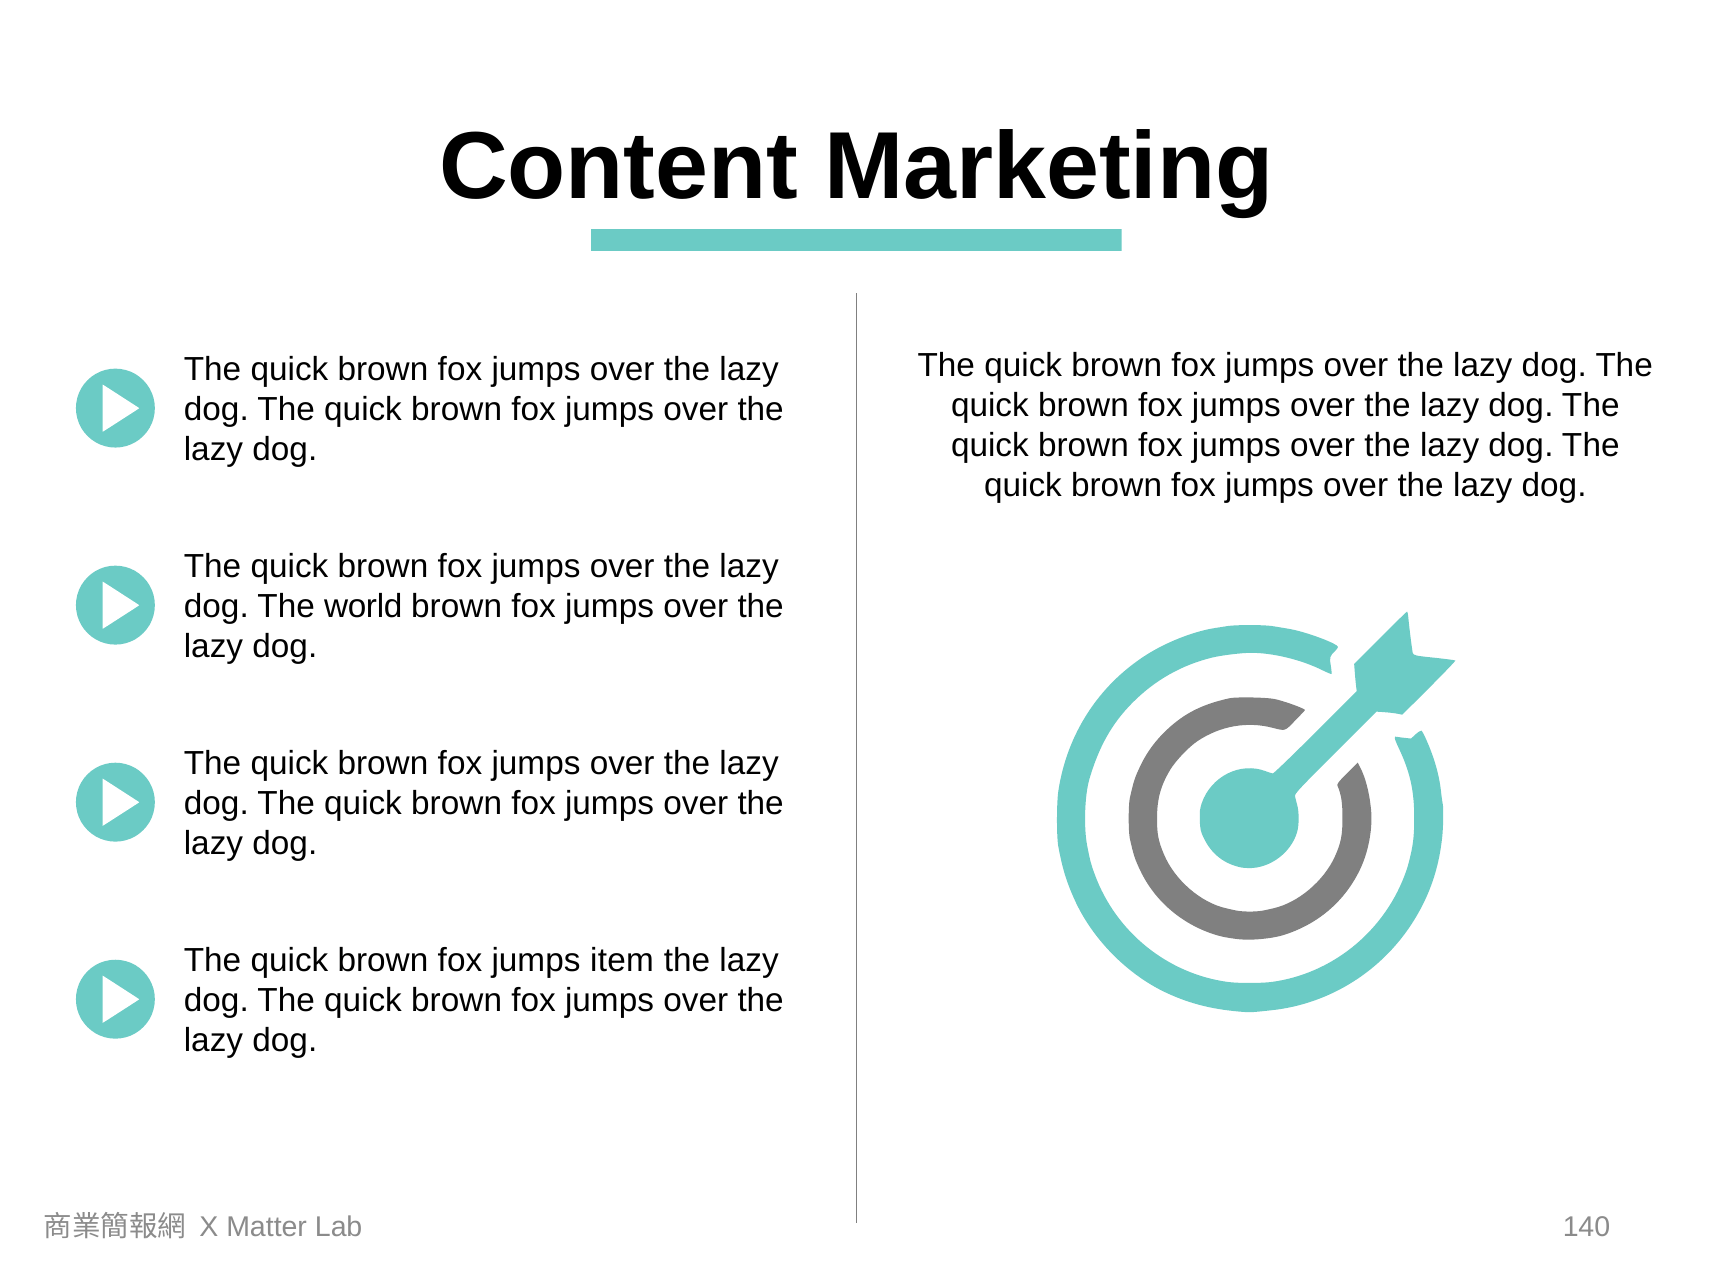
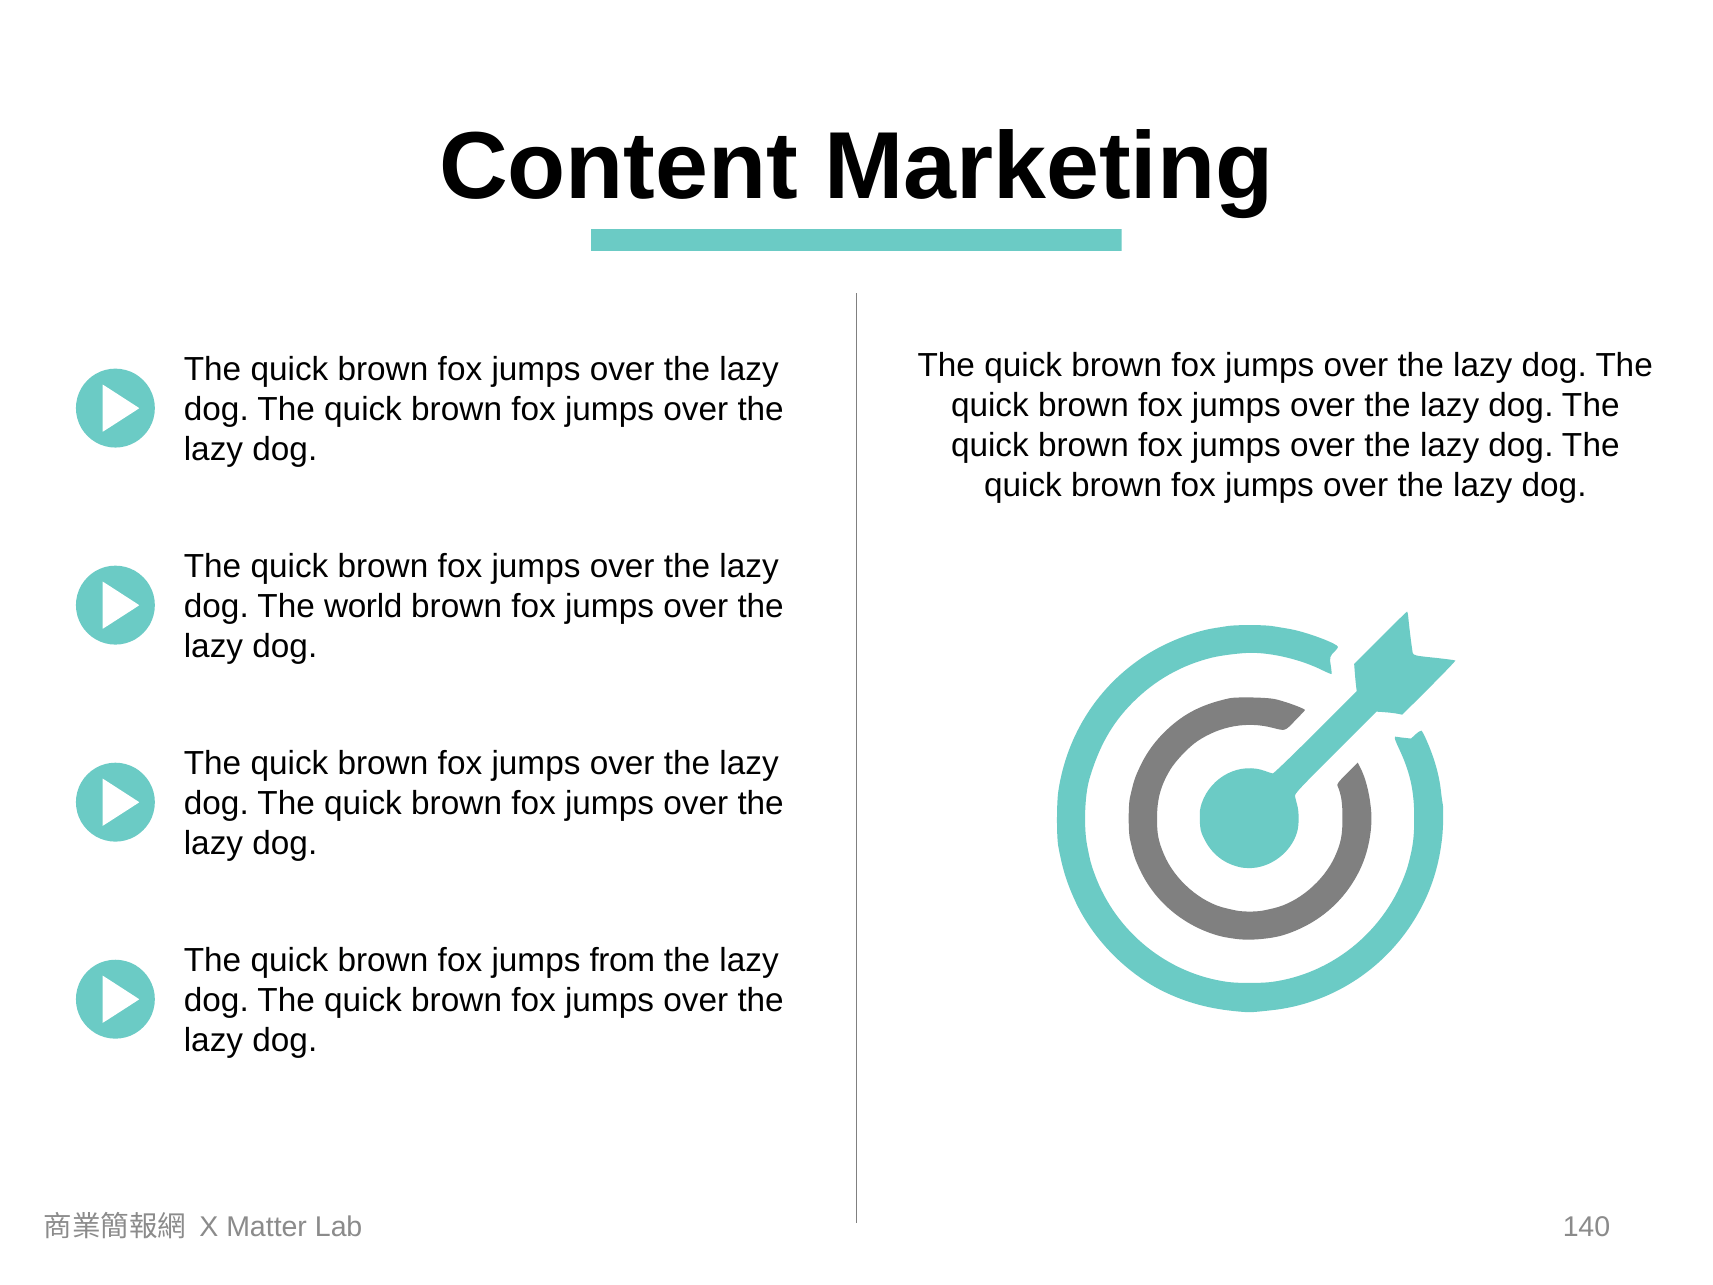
item: item -> from
